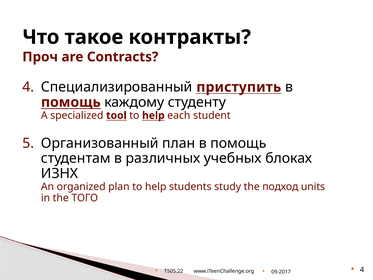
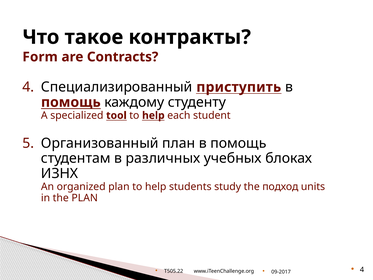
Проч: Проч -> Form
the ТОГО: ТОГО -> PLAN
